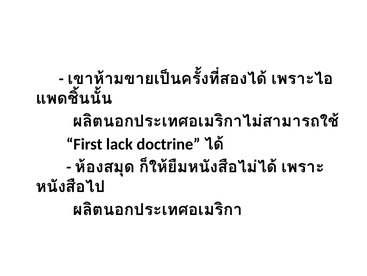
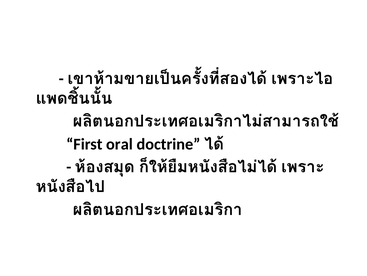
lack: lack -> oral
